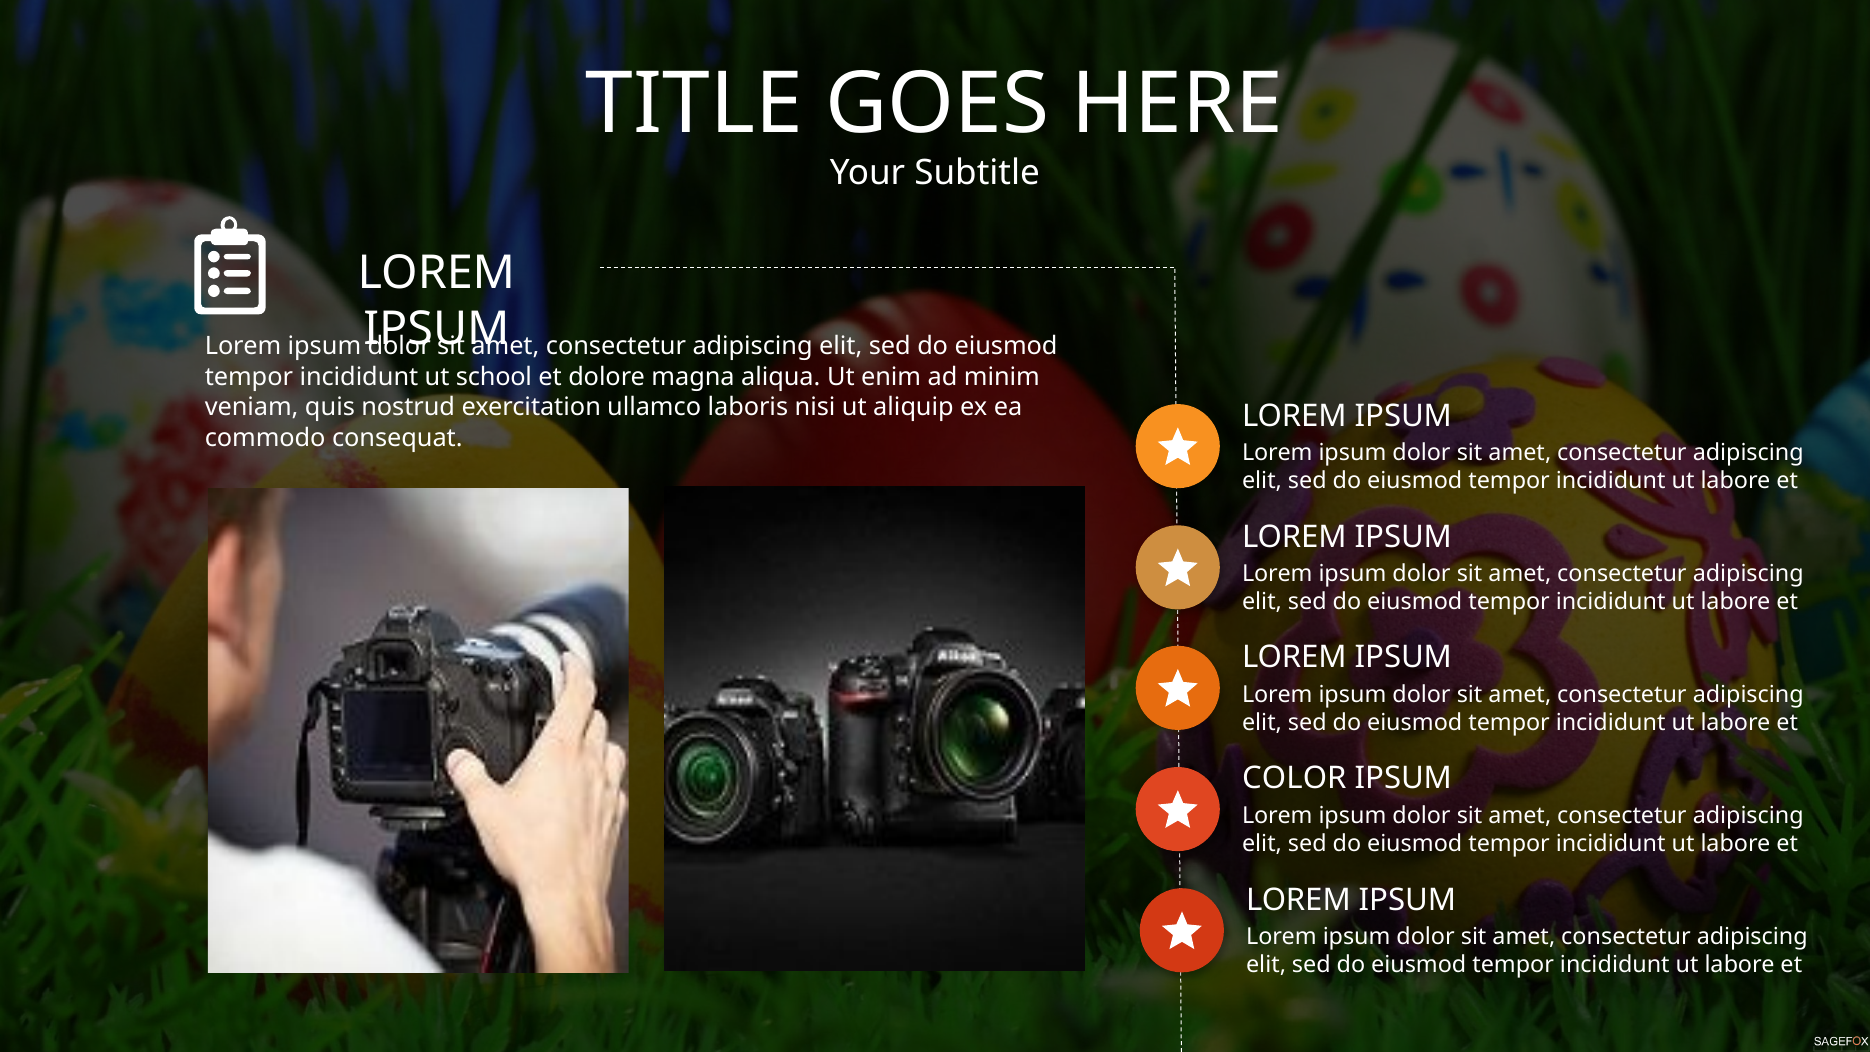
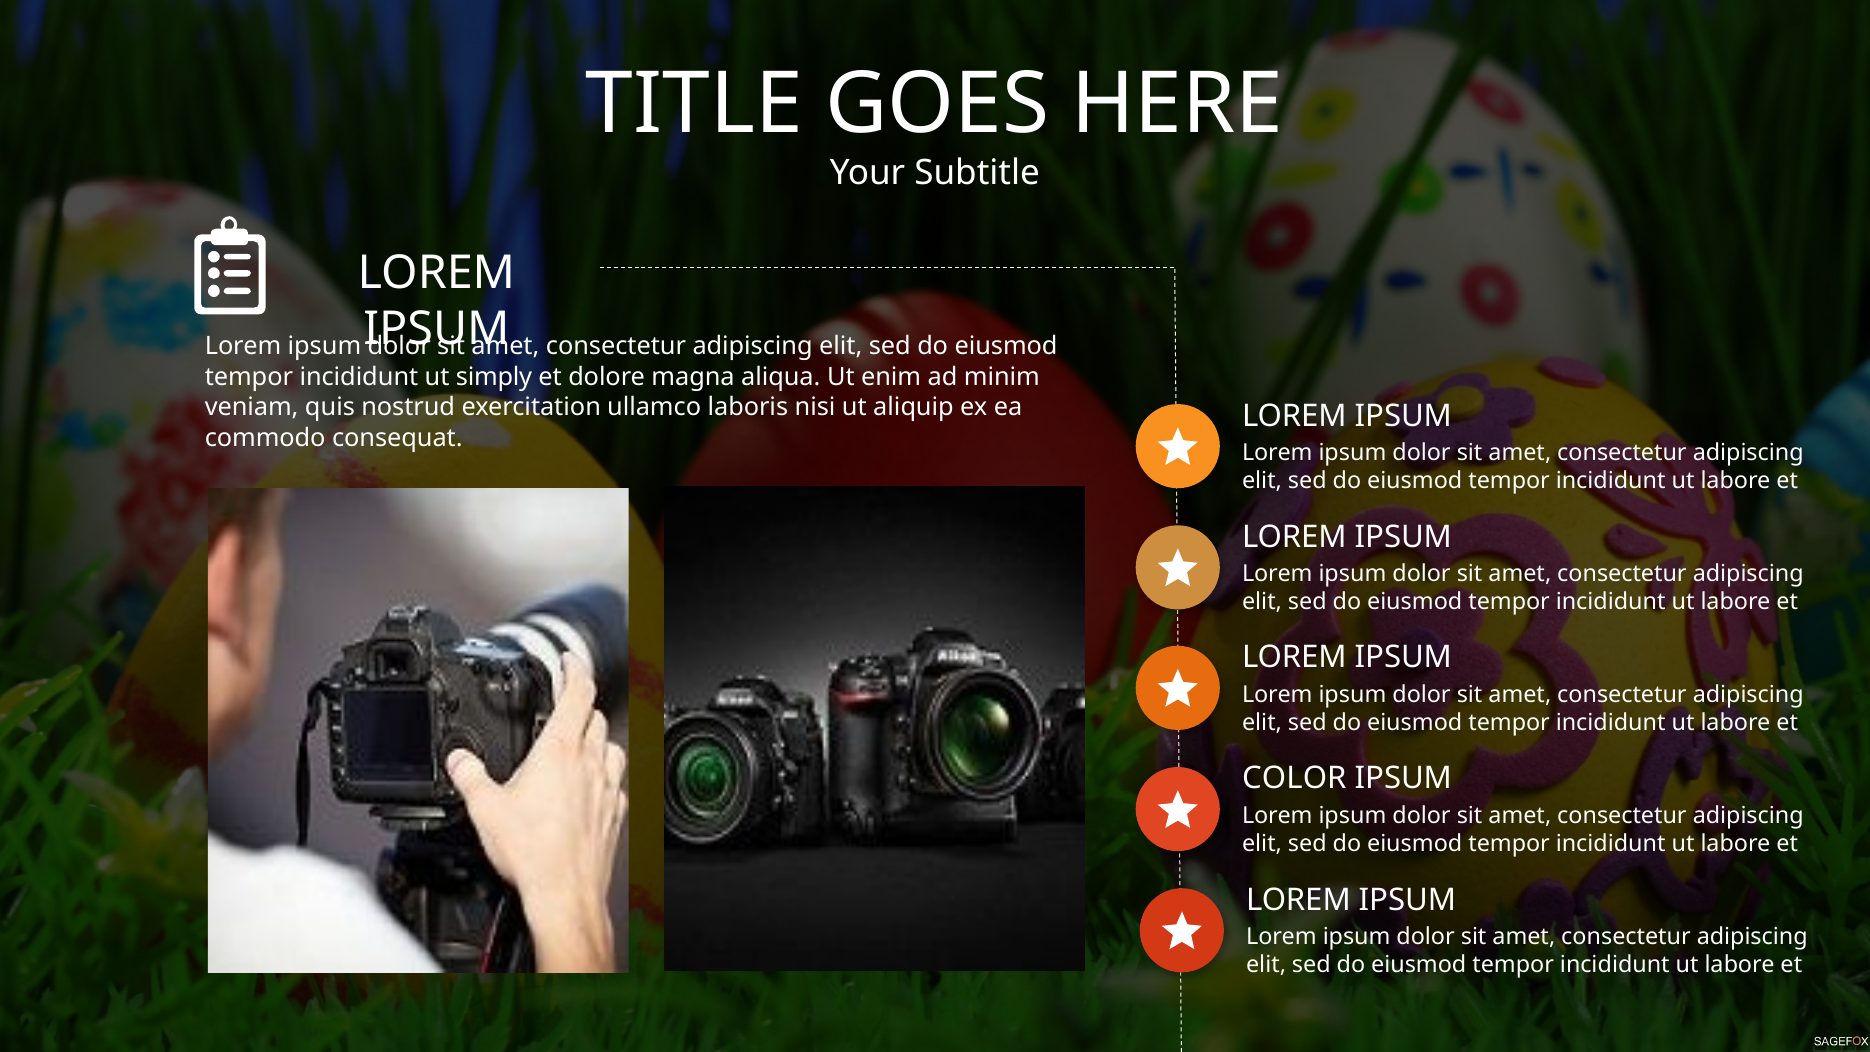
school: school -> simply
